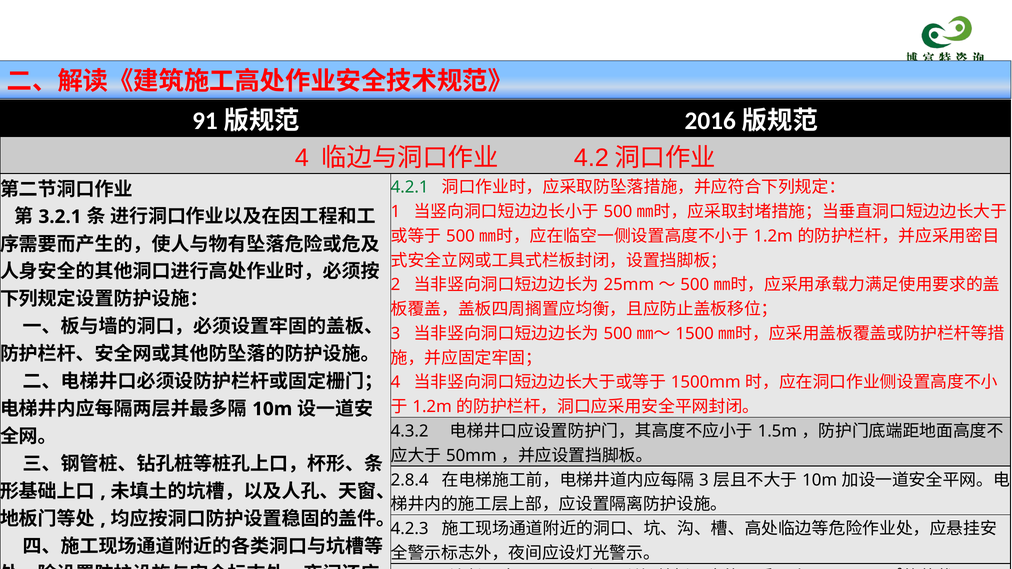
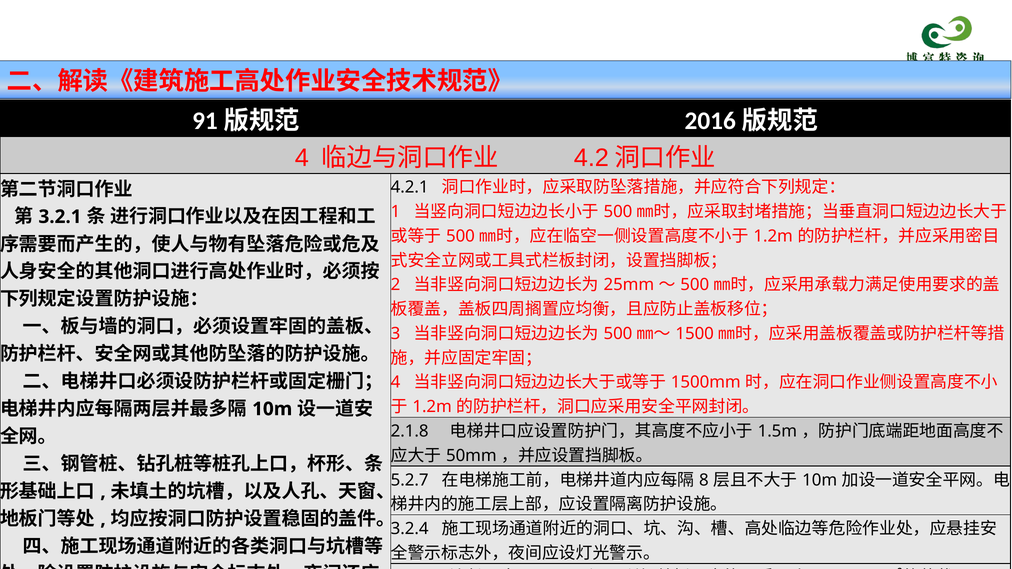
4.2.1 colour: green -> black
4.3.2: 4.3.2 -> 2.1.8
2.8.4: 2.8.4 -> 5.2.7
3 at (704, 480): 3 -> 8
4.2.3: 4.2.3 -> 3.2.4
